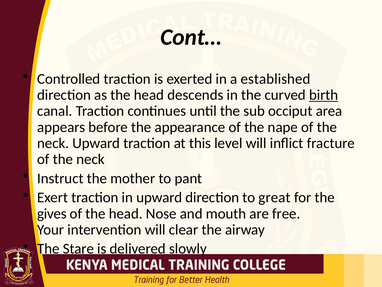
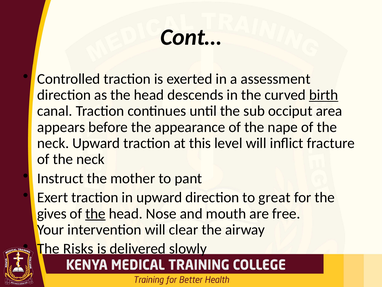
established: established -> assessment
the at (95, 213) underline: none -> present
Stare: Stare -> Risks
